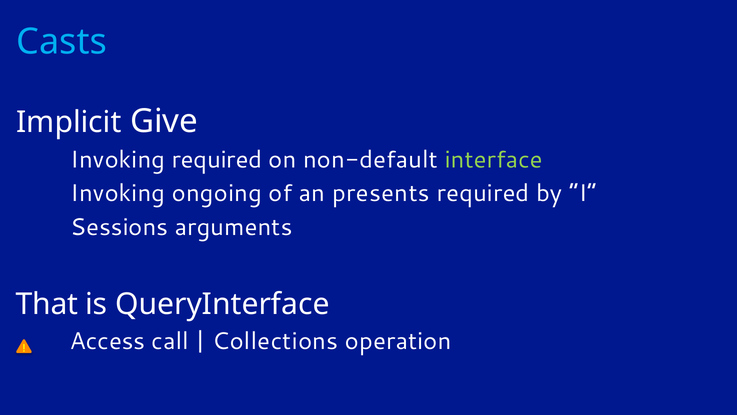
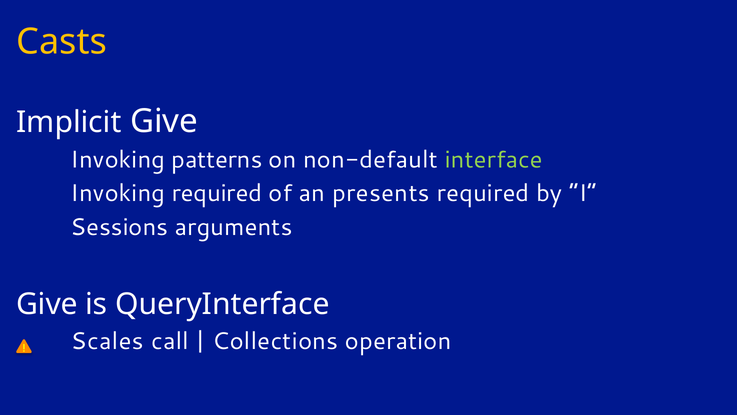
Casts colour: light blue -> yellow
Invoking required: required -> patterns
Invoking ongoing: ongoing -> required
That at (47, 304): That -> Give
Access: Access -> Scales
